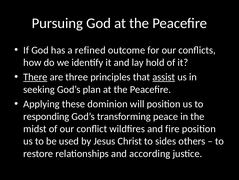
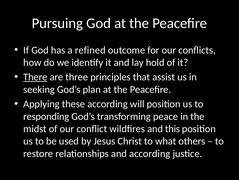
assist underline: present -> none
these dominion: dominion -> according
fire: fire -> this
sides: sides -> what
